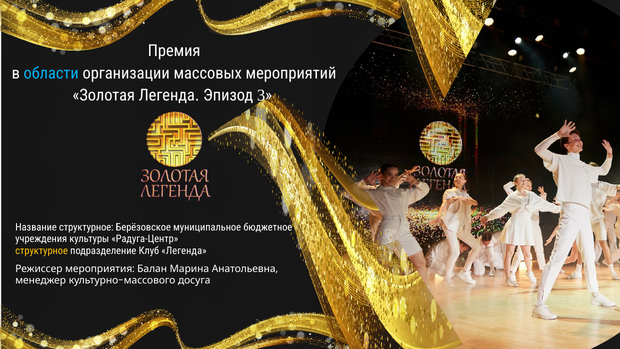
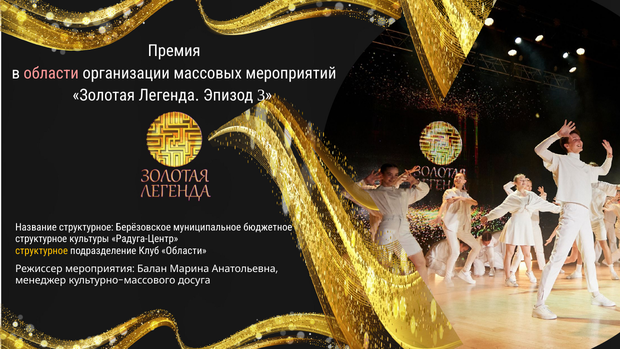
области at (51, 73) colour: light blue -> pink
учреждения at (41, 239): учреждения -> структурное
Клуб Легенда: Легенда -> Области
